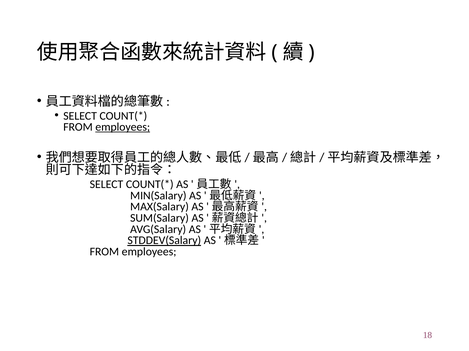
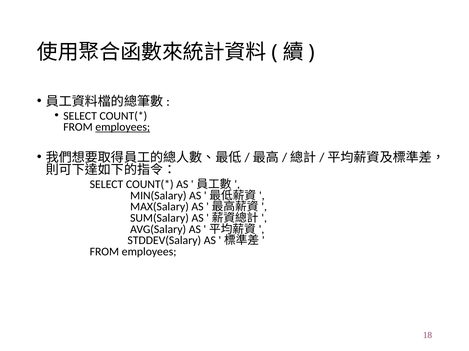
STDDEV(Salary underline: present -> none
